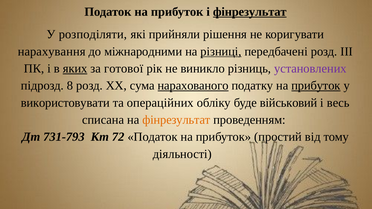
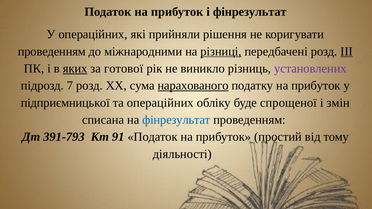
фінрезультат at (250, 12) underline: present -> none
У розподіляти: розподіляти -> операційних
нарахування at (52, 51): нарахування -> проведенням
III underline: none -> present
8: 8 -> 7
прибуток at (316, 86) underline: present -> none
використовувати: використовувати -> підприємницької
військовий: військовий -> спрощеної
весь: весь -> змін
фінрезультат at (176, 120) colour: orange -> blue
731-793: 731-793 -> 391-793
72: 72 -> 91
